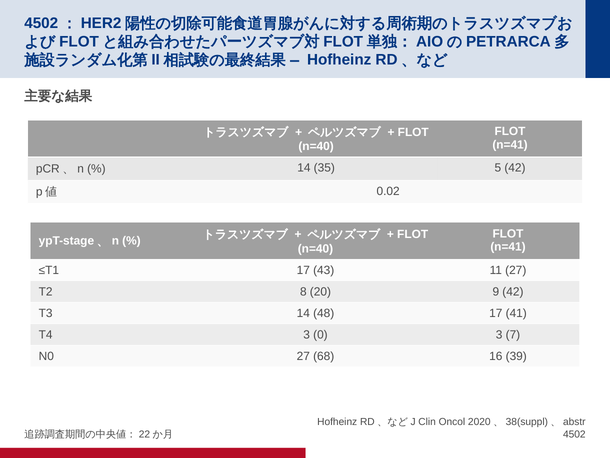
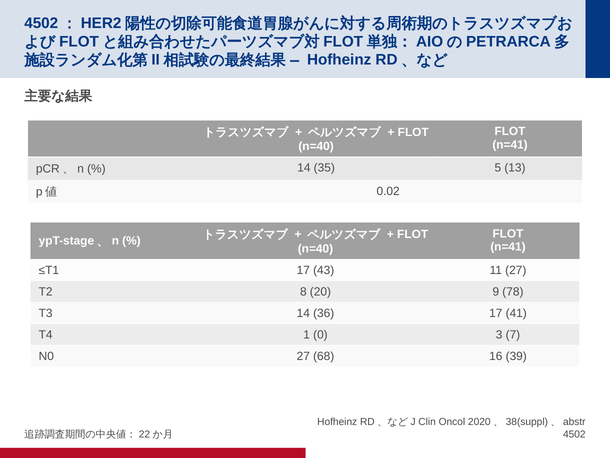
5 42: 42 -> 13
9 42: 42 -> 78
48: 48 -> 36
T4 3: 3 -> 1
